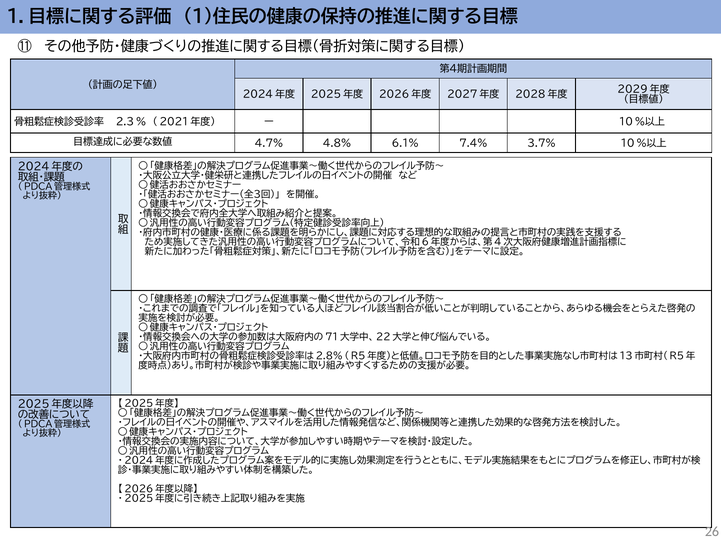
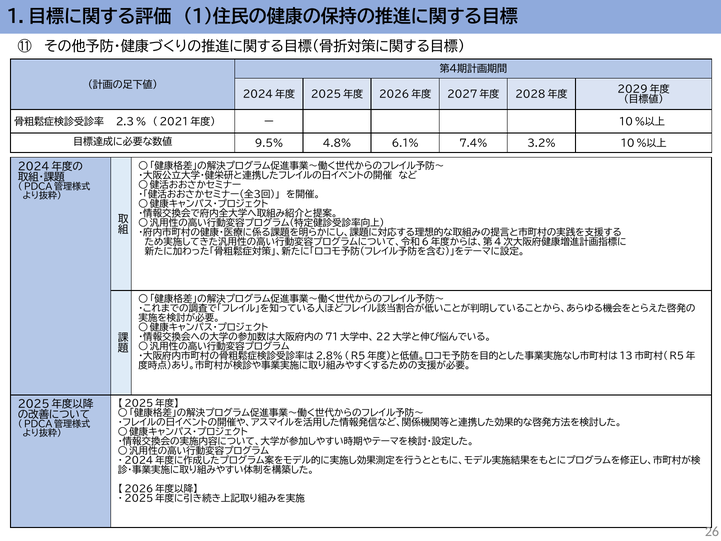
4.7%: 4.7% -> 9.5%
3.7%: 3.7% -> 3.2%
